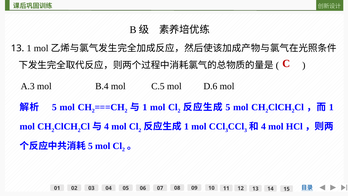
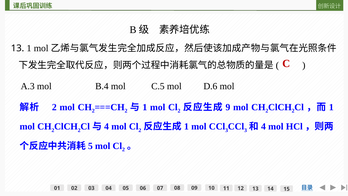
5 at (54, 107): 5 -> 2
5 at (228, 107): 5 -> 9
